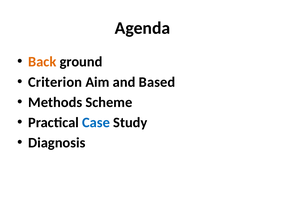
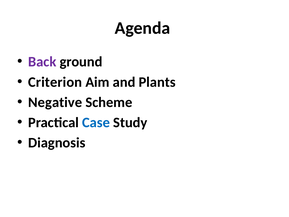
Back colour: orange -> purple
Based: Based -> Plants
Methods: Methods -> Negative
